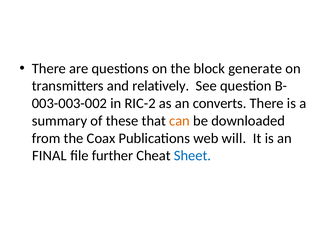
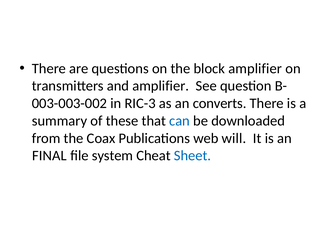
block generate: generate -> amplifier
and relatively: relatively -> amplifier
RIC-2: RIC-2 -> RIC-3
can colour: orange -> blue
further: further -> system
